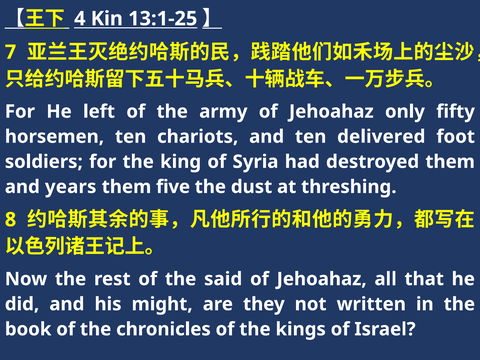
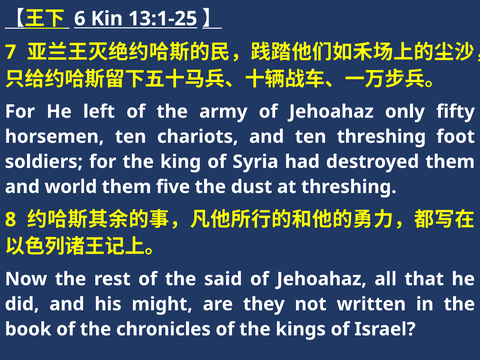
4: 4 -> 6
ten delivered: delivered -> threshing
years: years -> world
